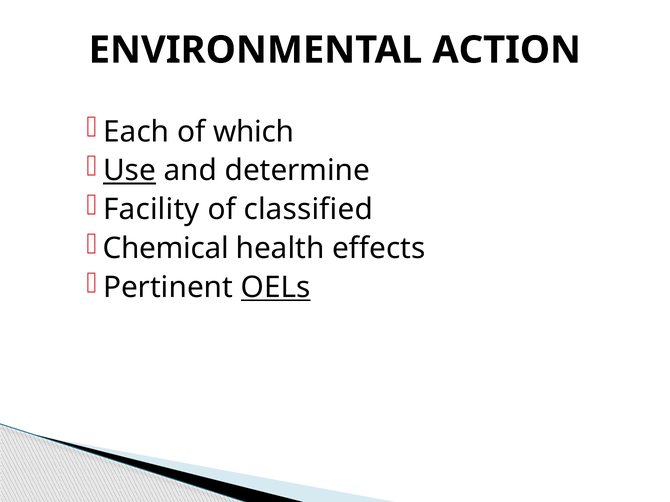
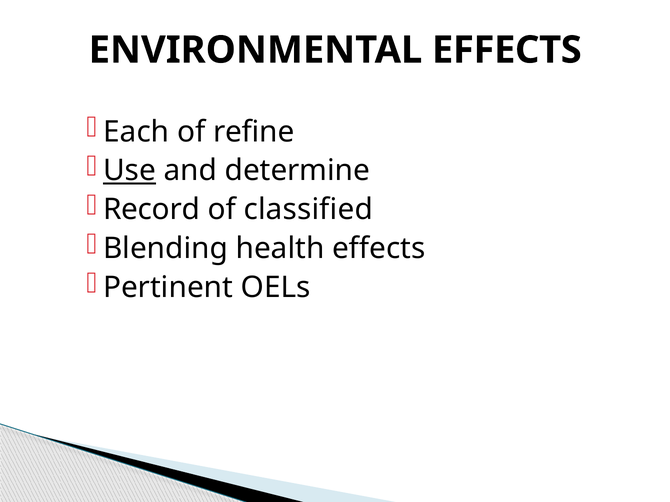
ENVIRONMENTAL ACTION: ACTION -> EFFECTS
which: which -> refine
Facility: Facility -> Record
Chemical: Chemical -> Blending
OELs underline: present -> none
